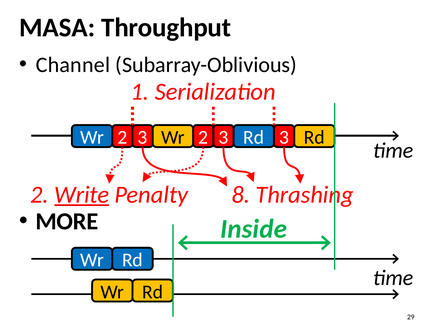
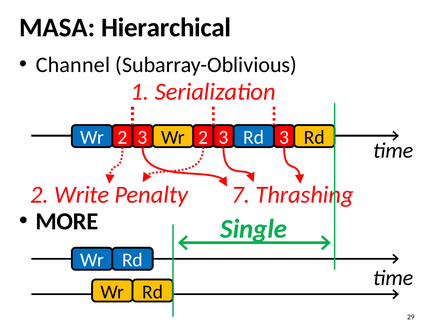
Throughput: Throughput -> Hierarchical
Write underline: present -> none
8: 8 -> 7
Inside: Inside -> Single
